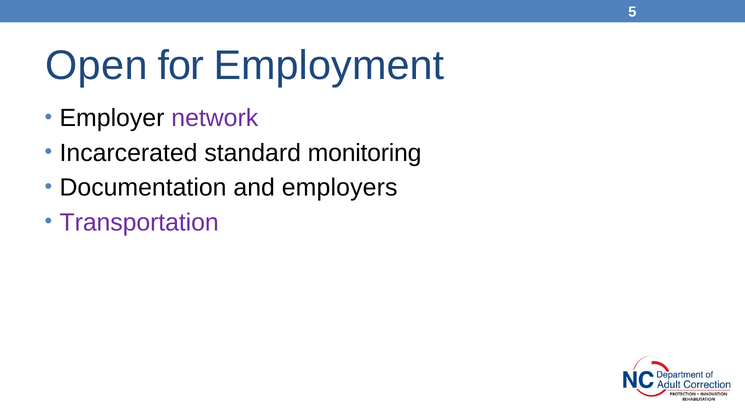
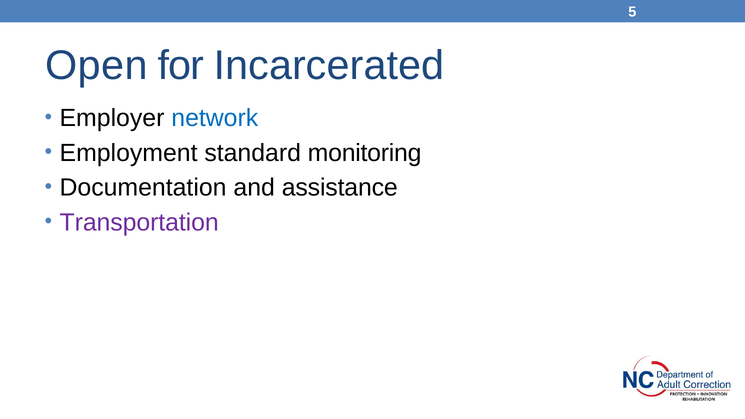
Employment: Employment -> Incarcerated
network colour: purple -> blue
Incarcerated: Incarcerated -> Employment
employers: employers -> assistance
